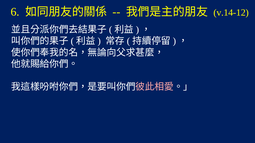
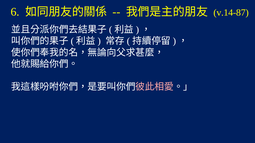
v.14-12: v.14-12 -> v.14-87
